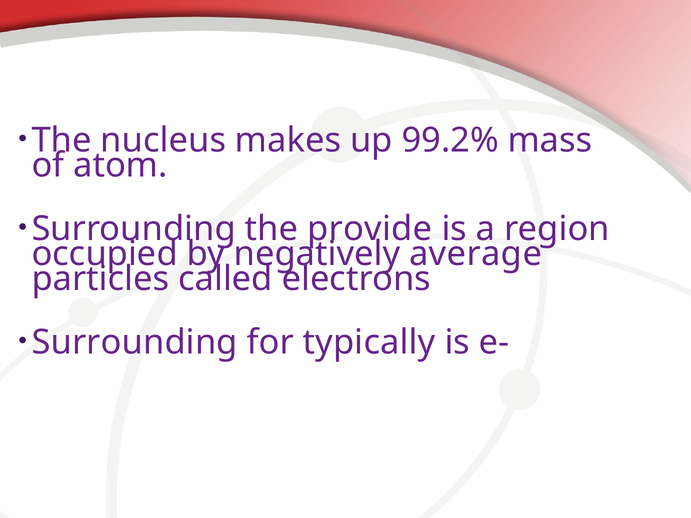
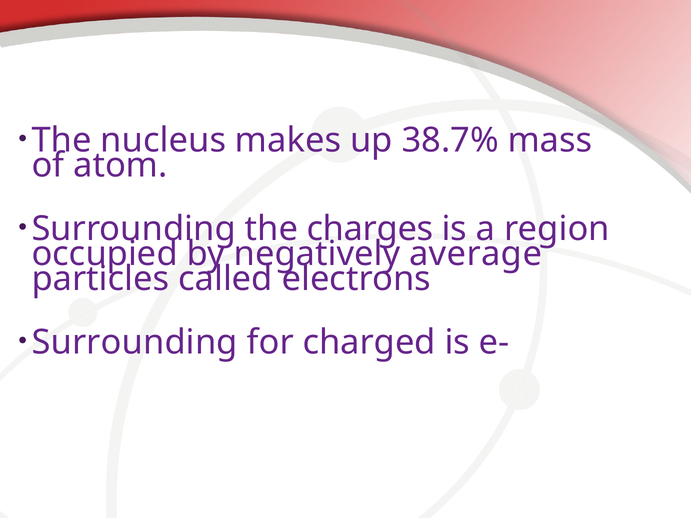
99.2%: 99.2% -> 38.7%
provide: provide -> charges
typically: typically -> charged
